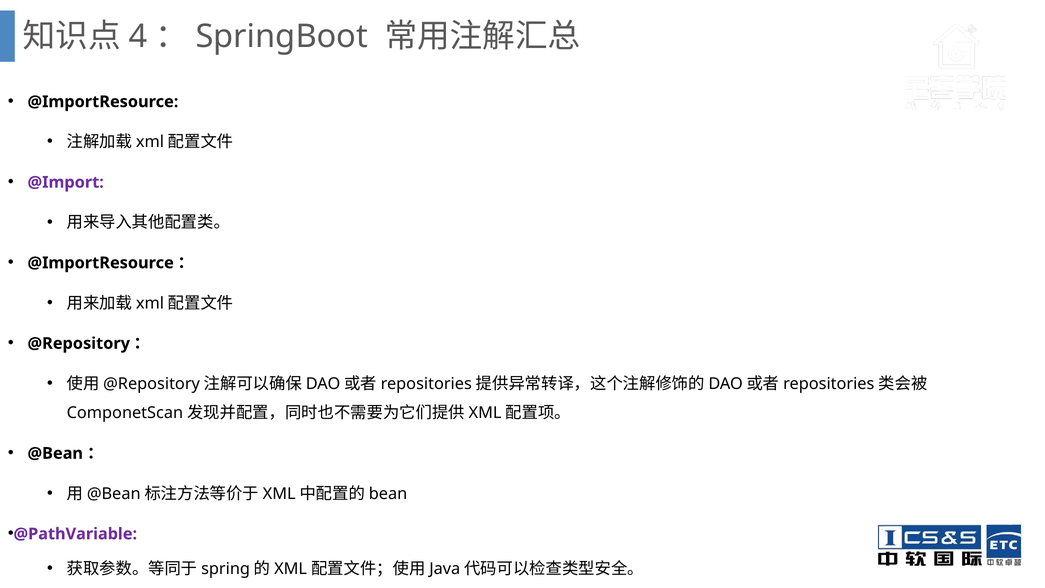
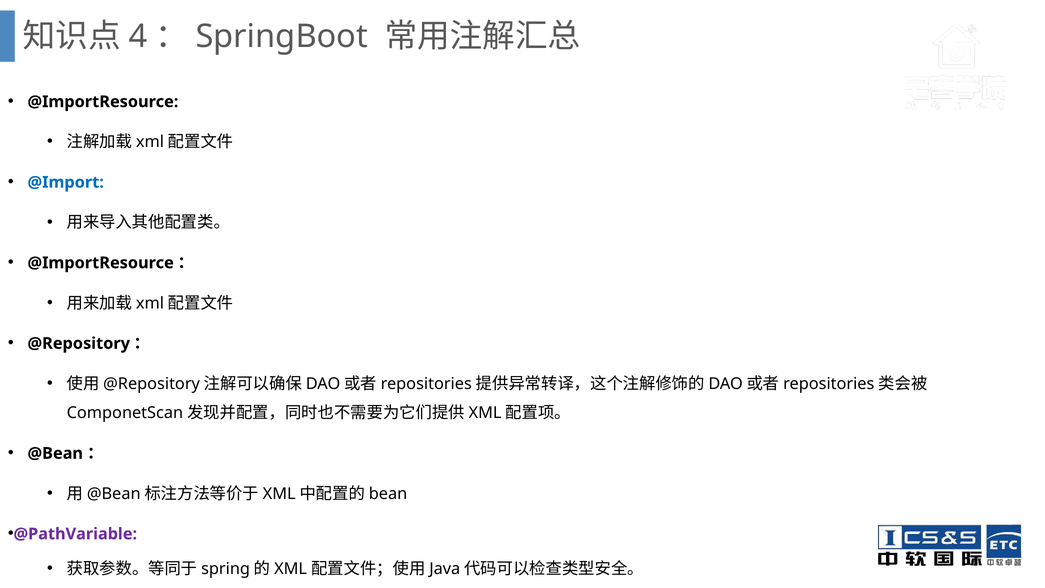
@Import colour: purple -> blue
